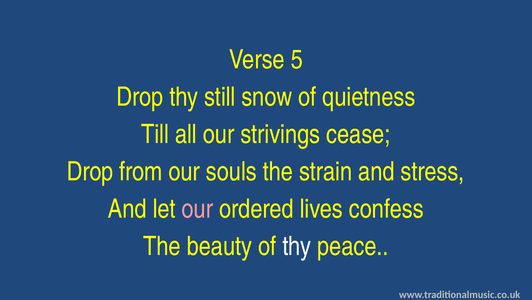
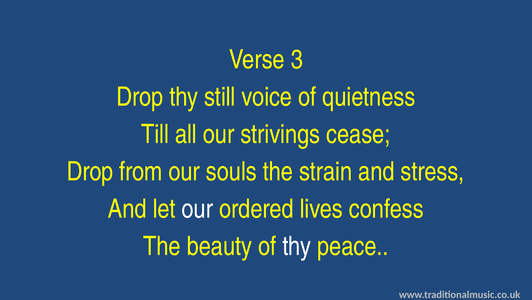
5: 5 -> 3
snow: snow -> voice
our at (197, 208) colour: pink -> white
